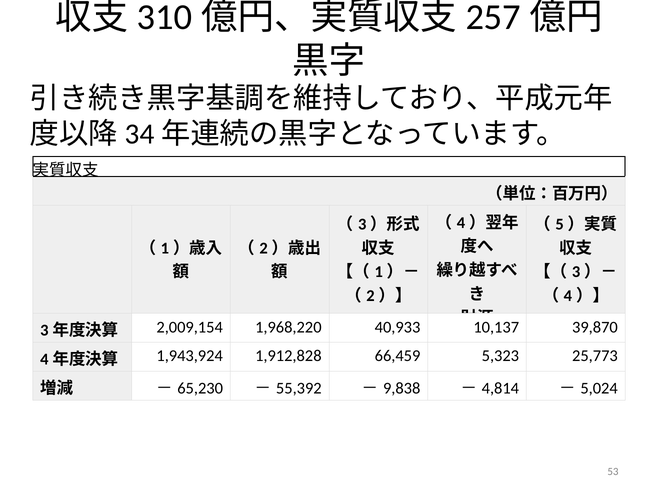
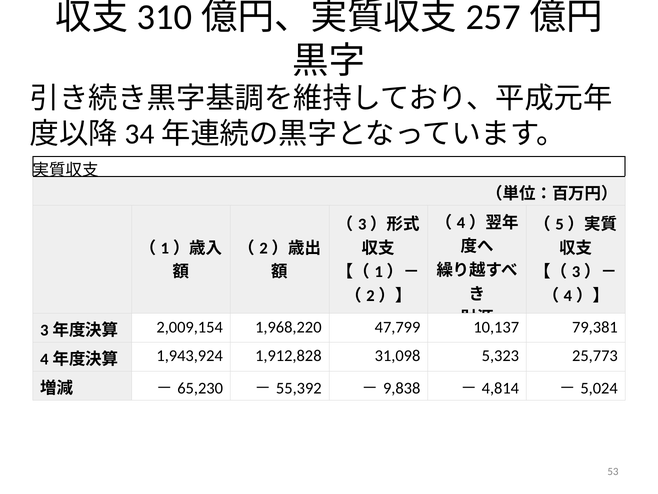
40,933: 40,933 -> 47,799
39,870: 39,870 -> 79,381
66,459: 66,459 -> 31,098
